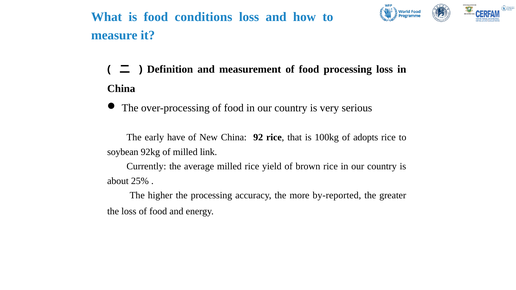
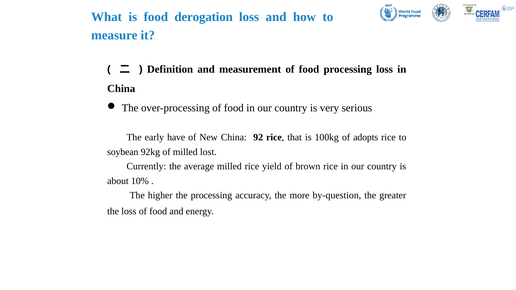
conditions: conditions -> derogation
link: link -> lost
25%: 25% -> 10%
by-reported: by-reported -> by-question
